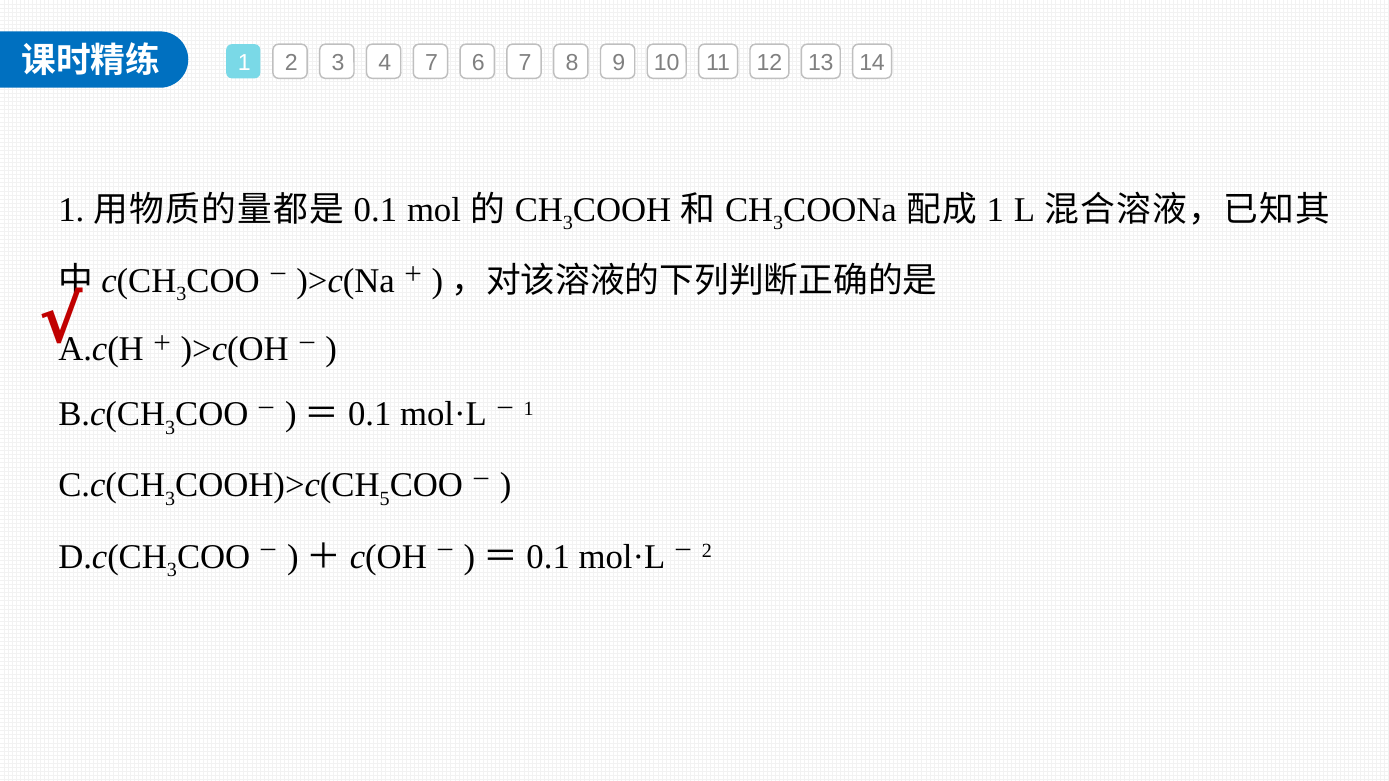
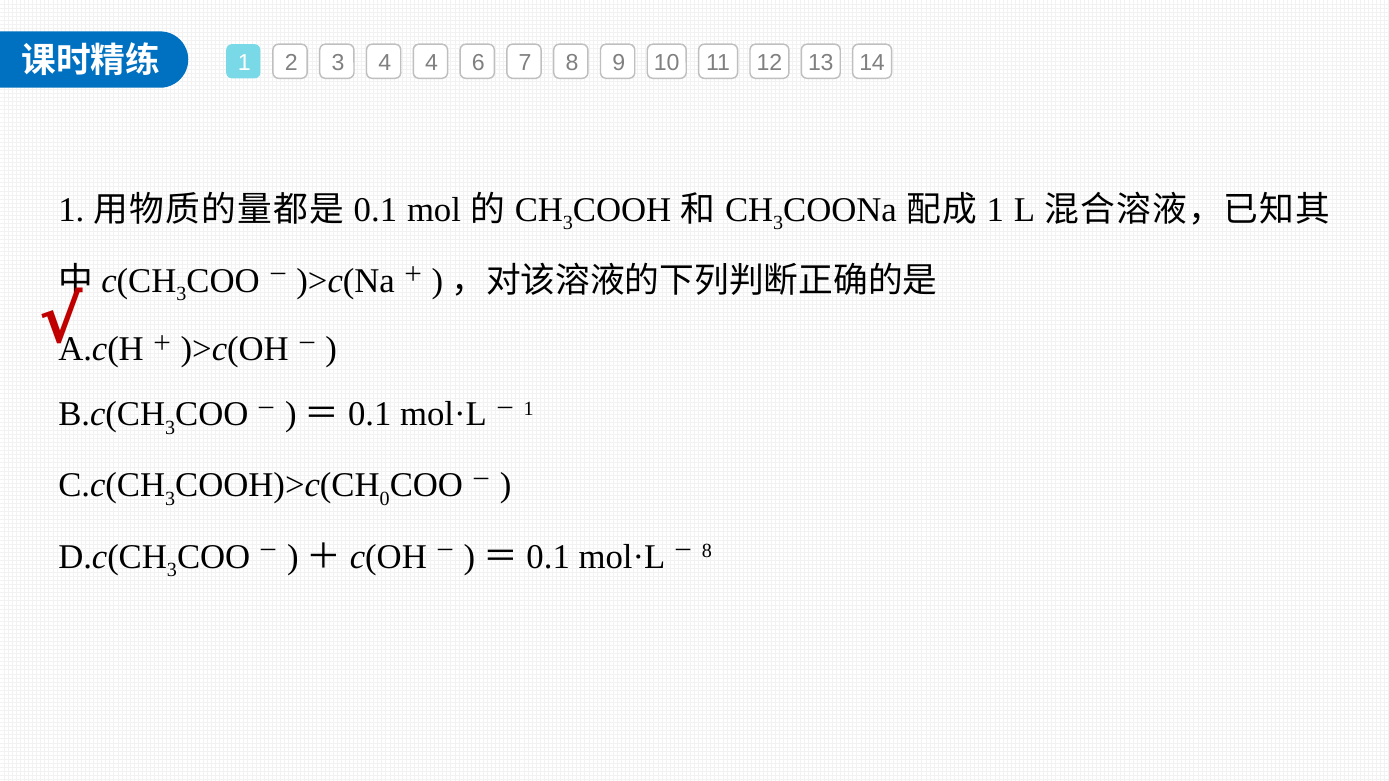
4 7: 7 -> 4
5: 5 -> 0
2 at (707, 551): 2 -> 8
